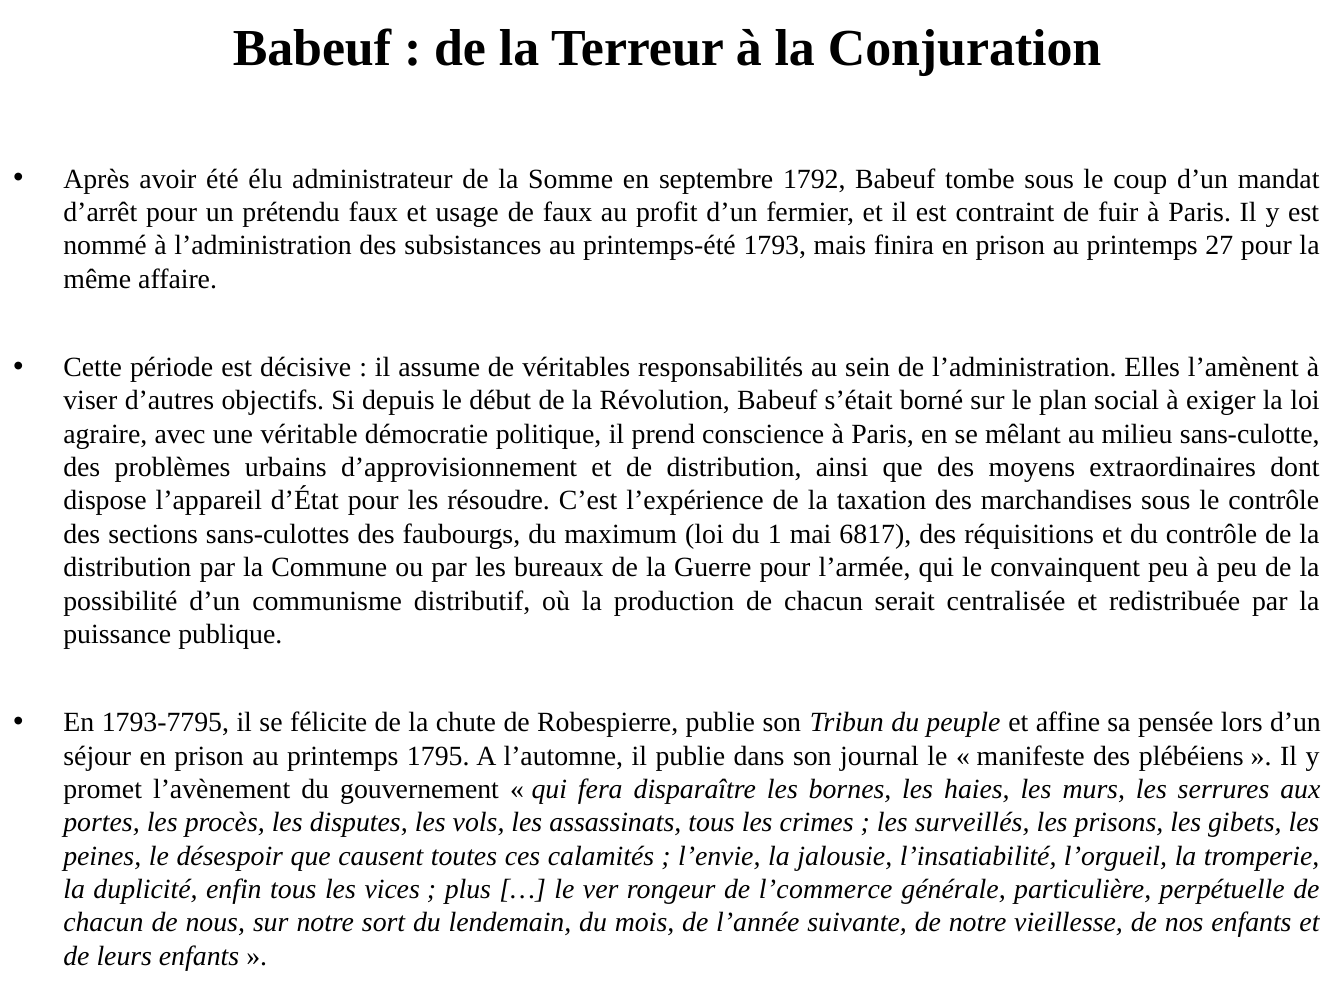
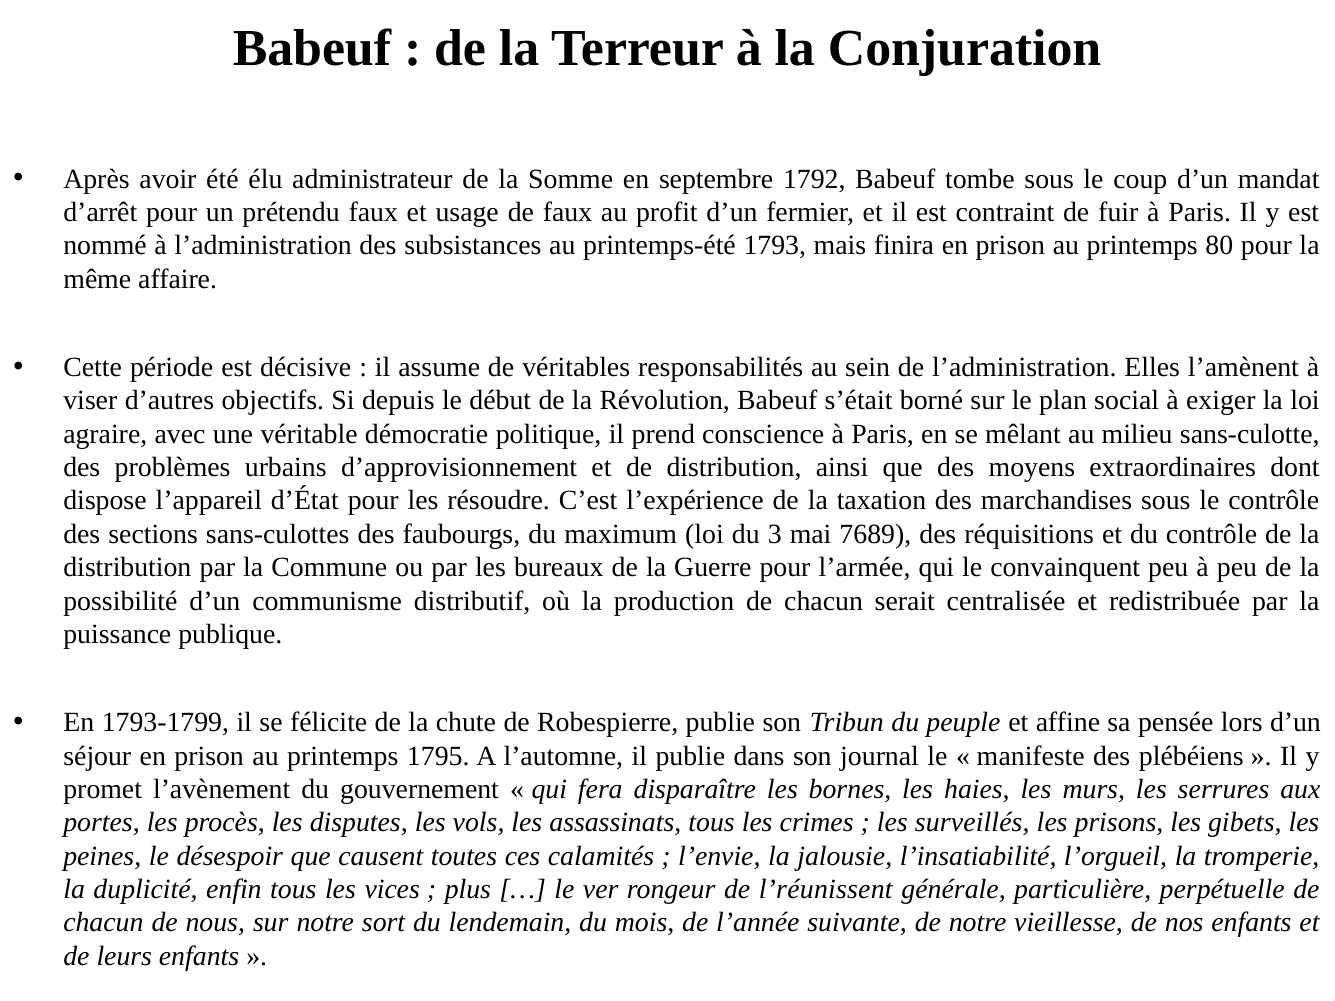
27: 27 -> 80
1: 1 -> 3
6817: 6817 -> 7689
1793-7795: 1793-7795 -> 1793-1799
l’commerce: l’commerce -> l’réunissent
